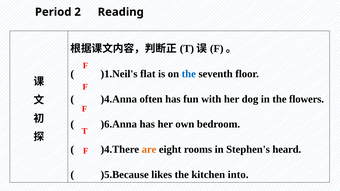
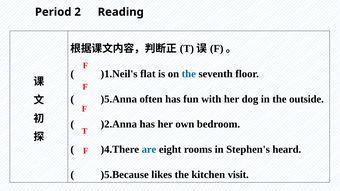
)4.Anna: )4.Anna -> )5.Anna
flowers: flowers -> outside
)6.Anna: )6.Anna -> )2.Anna
are colour: orange -> blue
into: into -> visit
